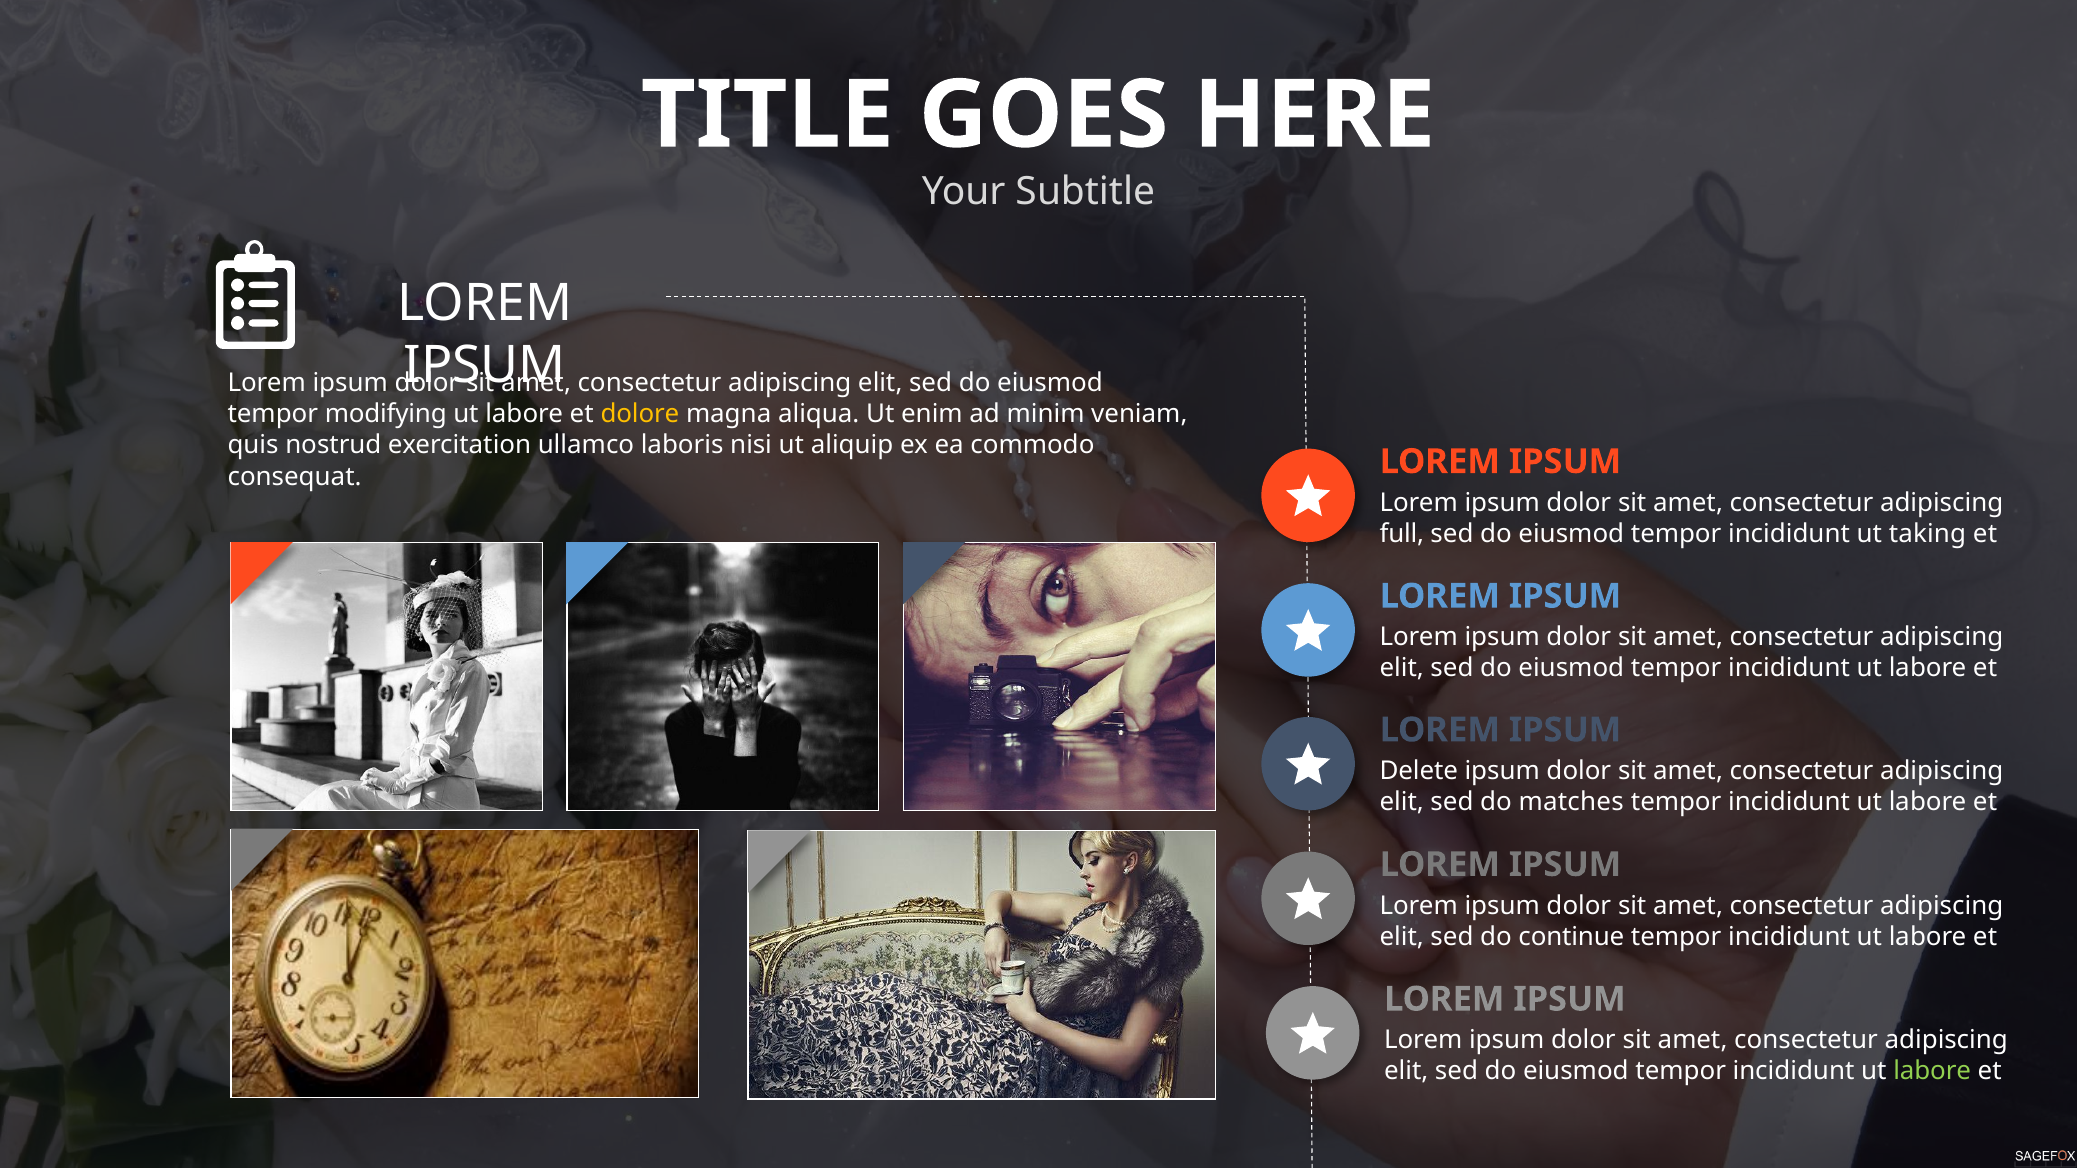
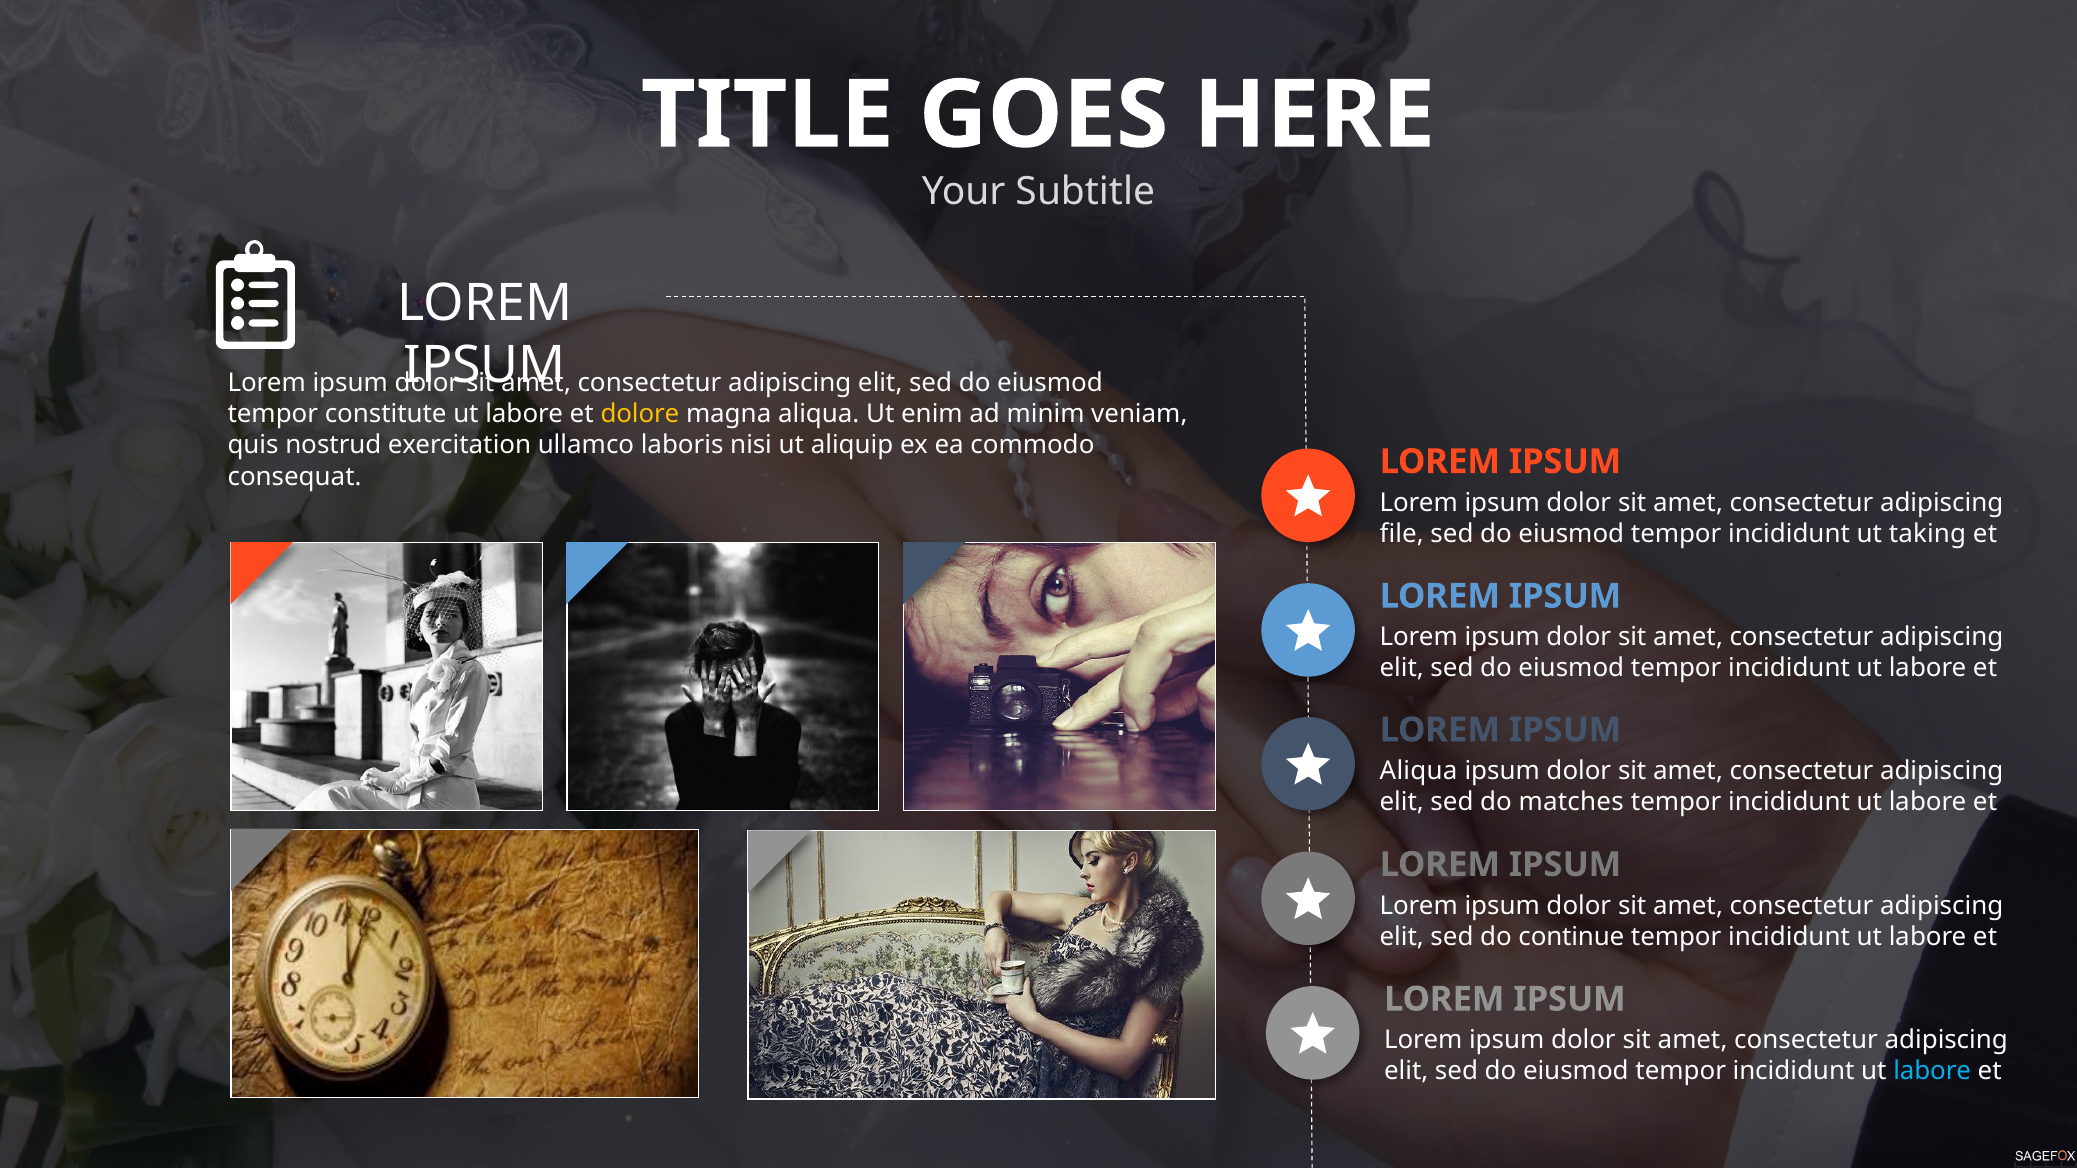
modifying: modifying -> constitute
full: full -> file
Delete at (1419, 771): Delete -> Aliqua
labore at (1932, 1071) colour: light green -> light blue
